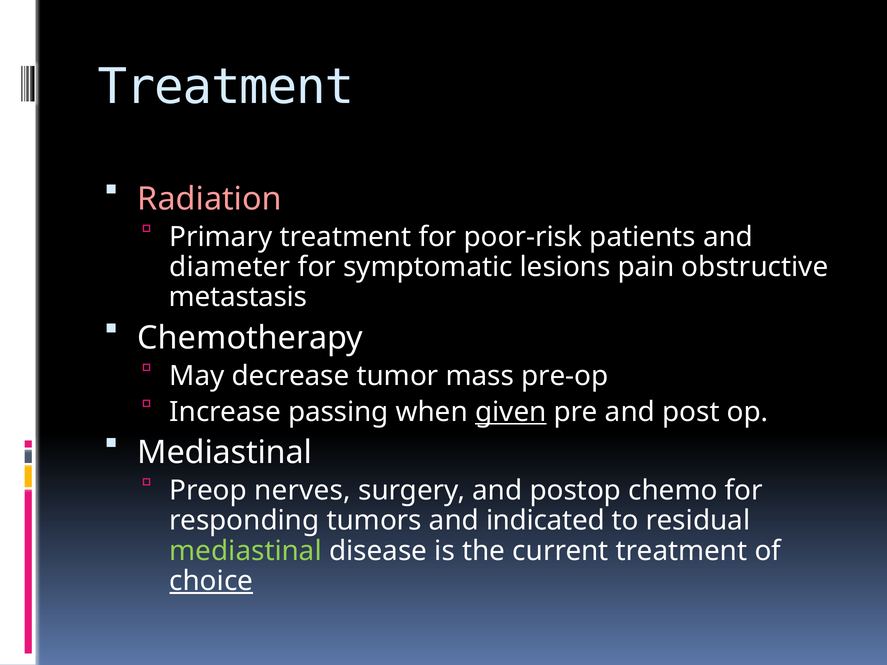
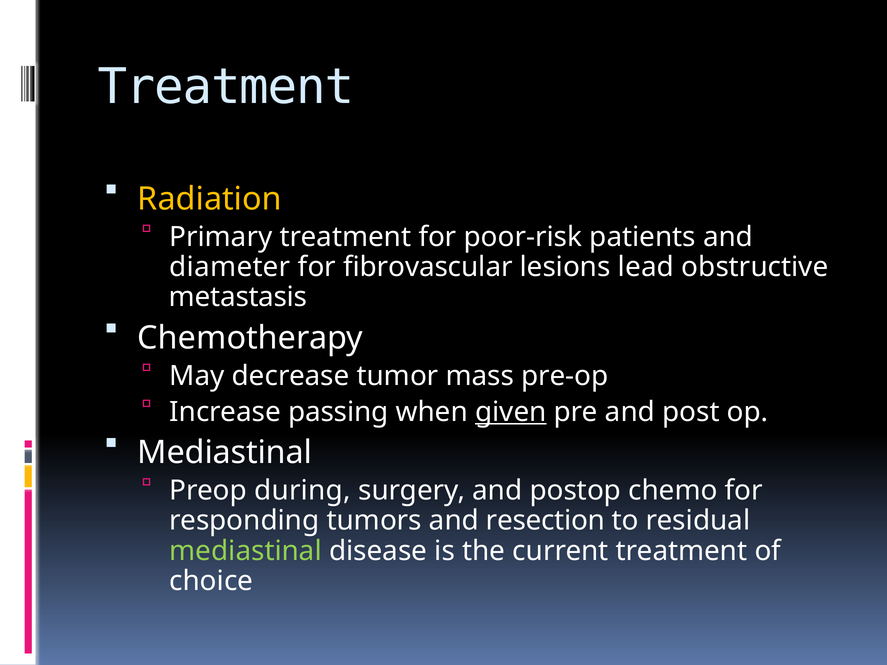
Radiation colour: pink -> yellow
symptomatic: symptomatic -> fibrovascular
pain: pain -> lead
nerves: nerves -> during
indicated: indicated -> resection
choice underline: present -> none
